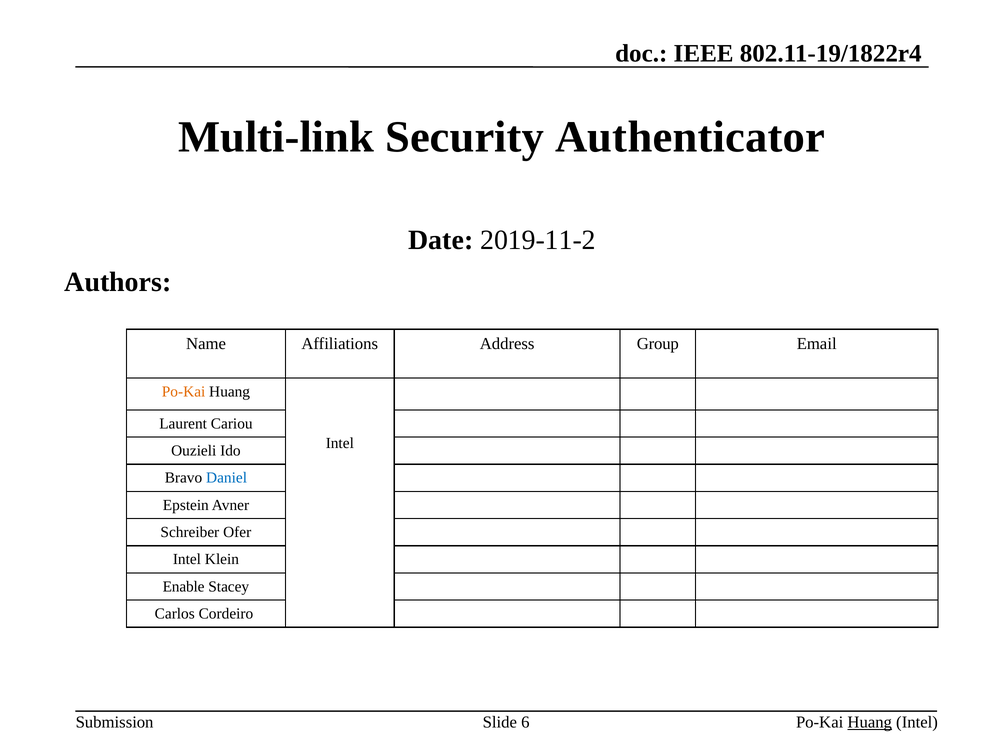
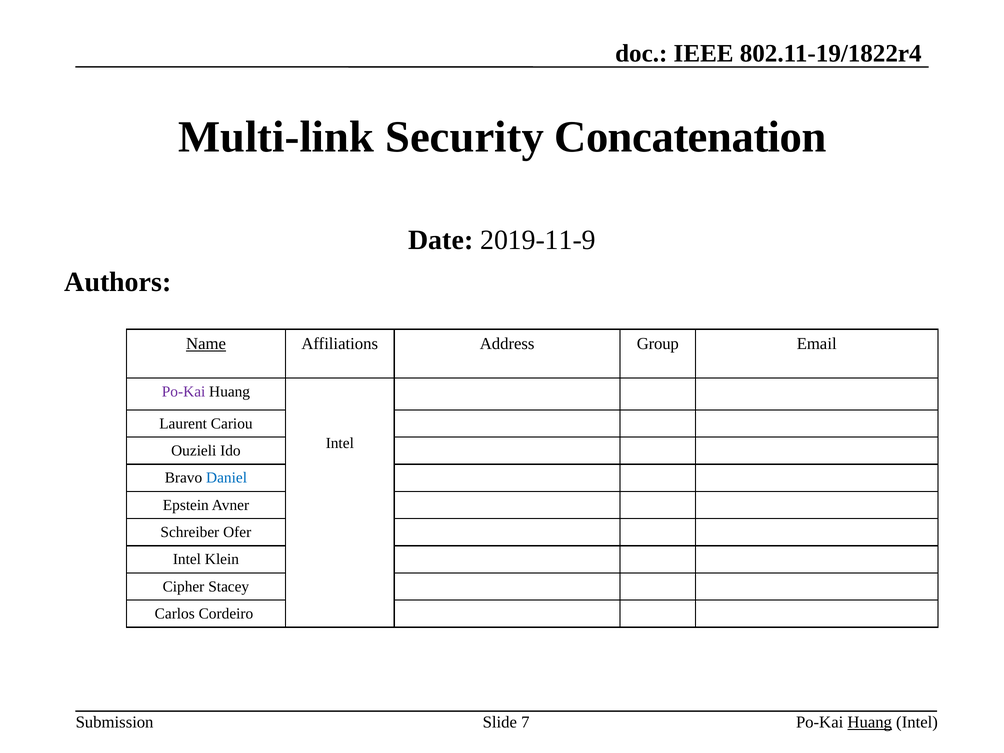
Authenticator: Authenticator -> Concatenation
2019-11-2: 2019-11-2 -> 2019-11-9
Name underline: none -> present
Po-Kai at (184, 392) colour: orange -> purple
Enable: Enable -> Cipher
6: 6 -> 7
